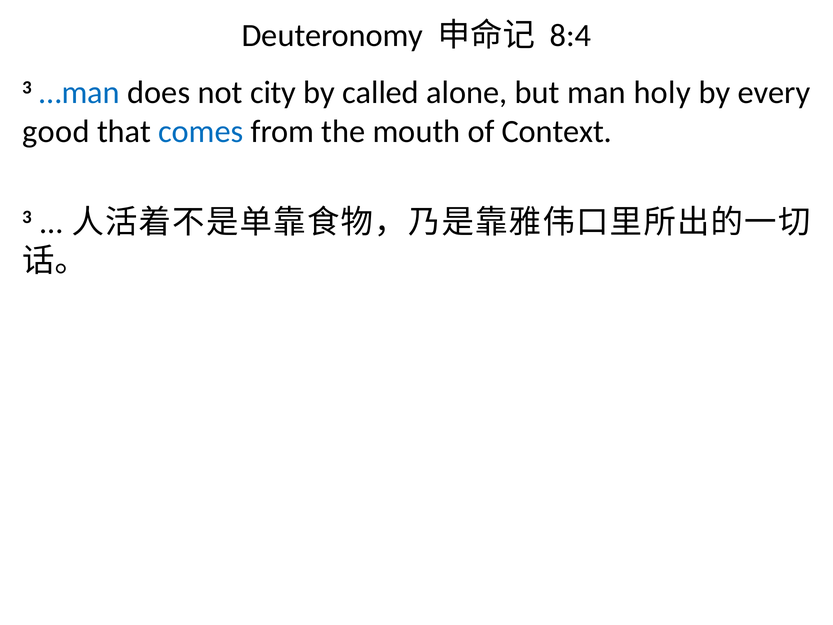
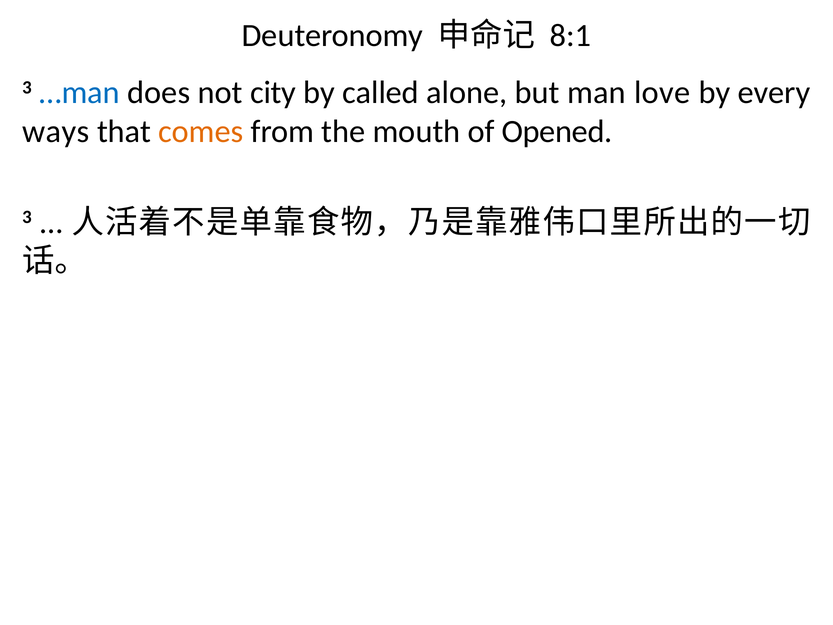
8:4: 8:4 -> 8:1
holy: holy -> love
good: good -> ways
comes colour: blue -> orange
Context: Context -> Opened
